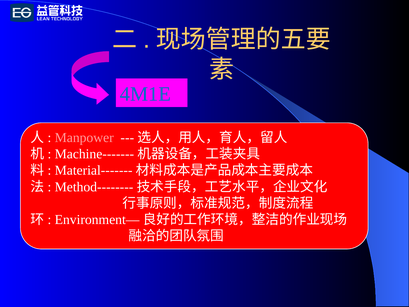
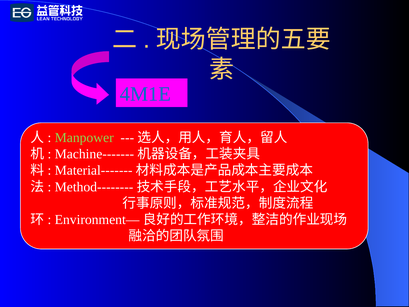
Manpower colour: pink -> light green
